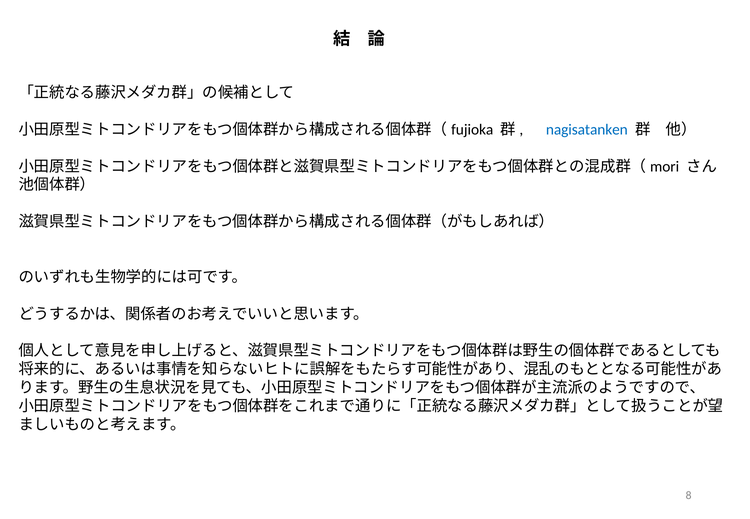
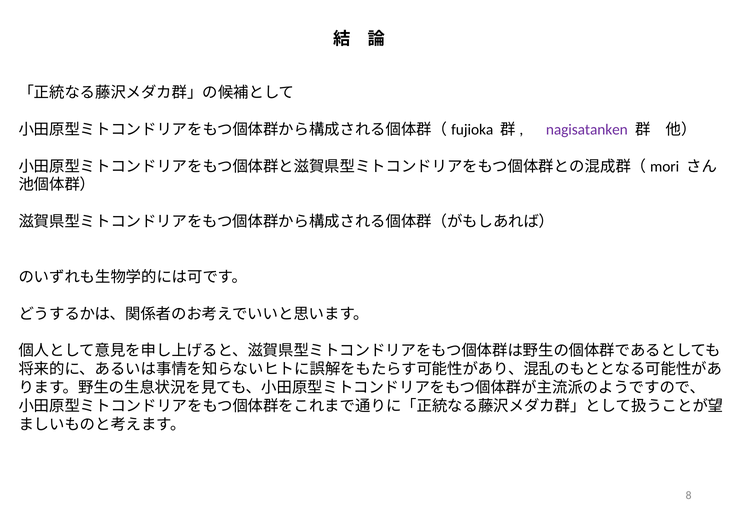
nagisatanken colour: blue -> purple
